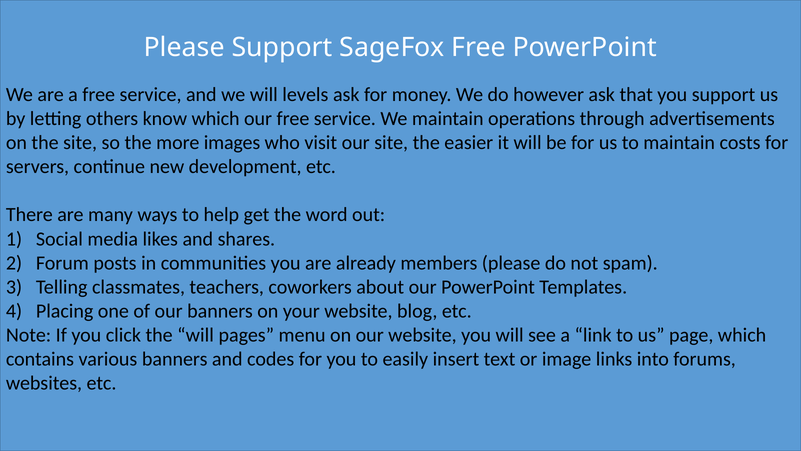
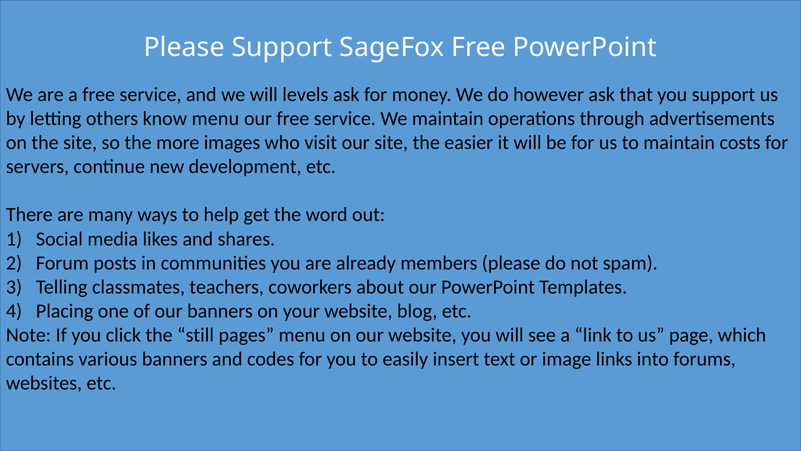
know which: which -> menu
the will: will -> still
